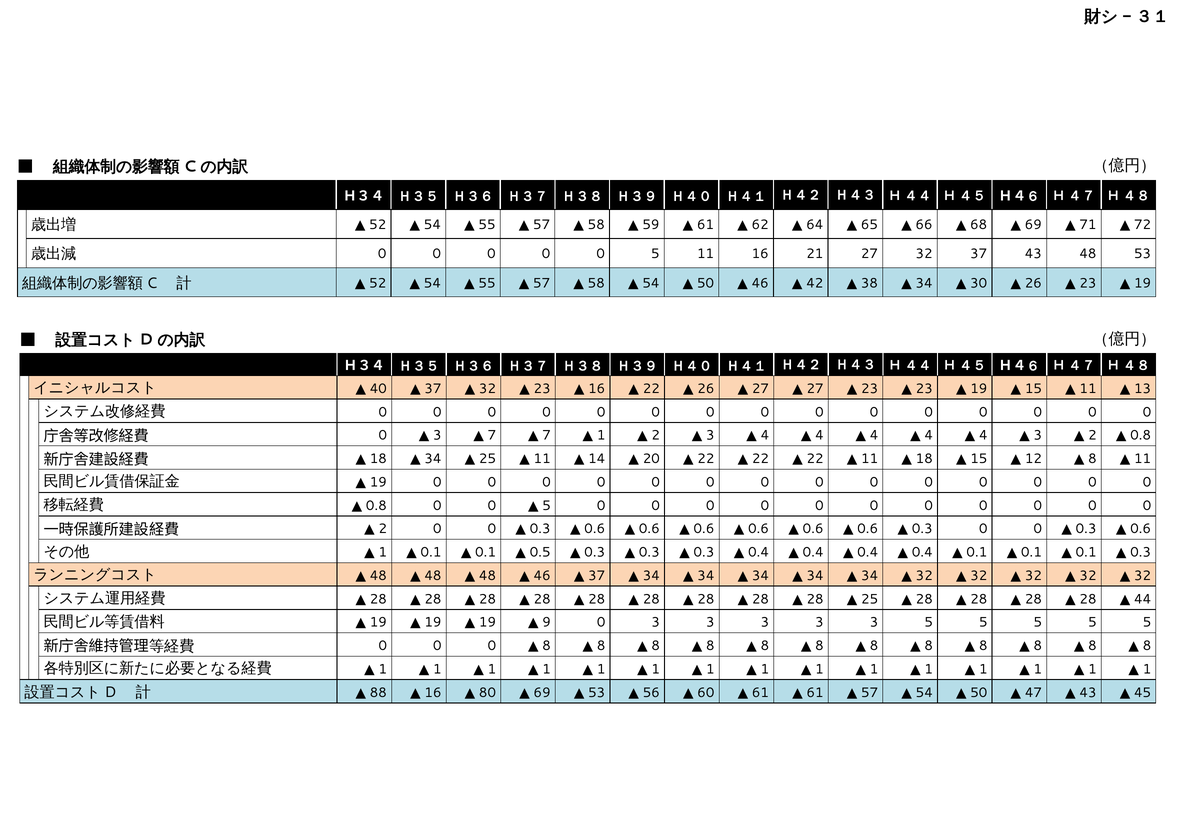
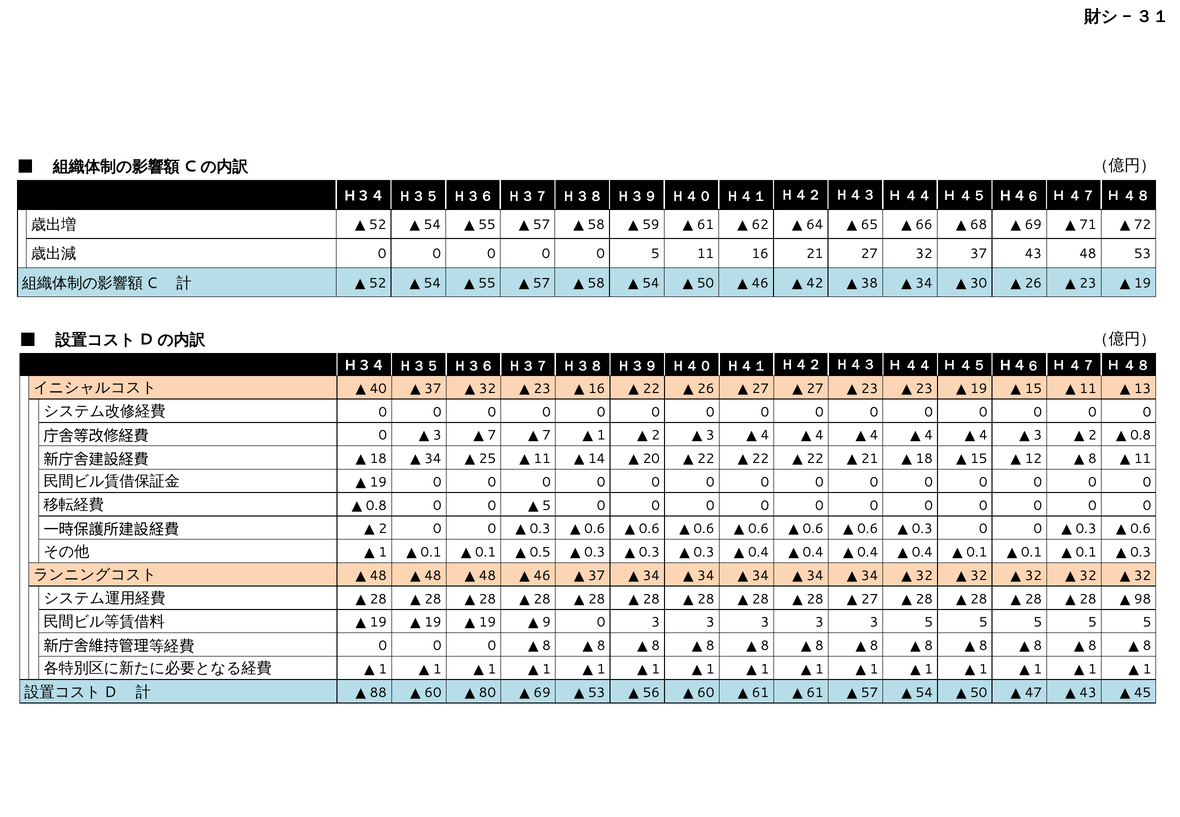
11 at (870, 459): 11 -> 21
25 at (870, 599): 25 -> 27
44: 44 -> 98
16 at (433, 692): 16 -> 60
